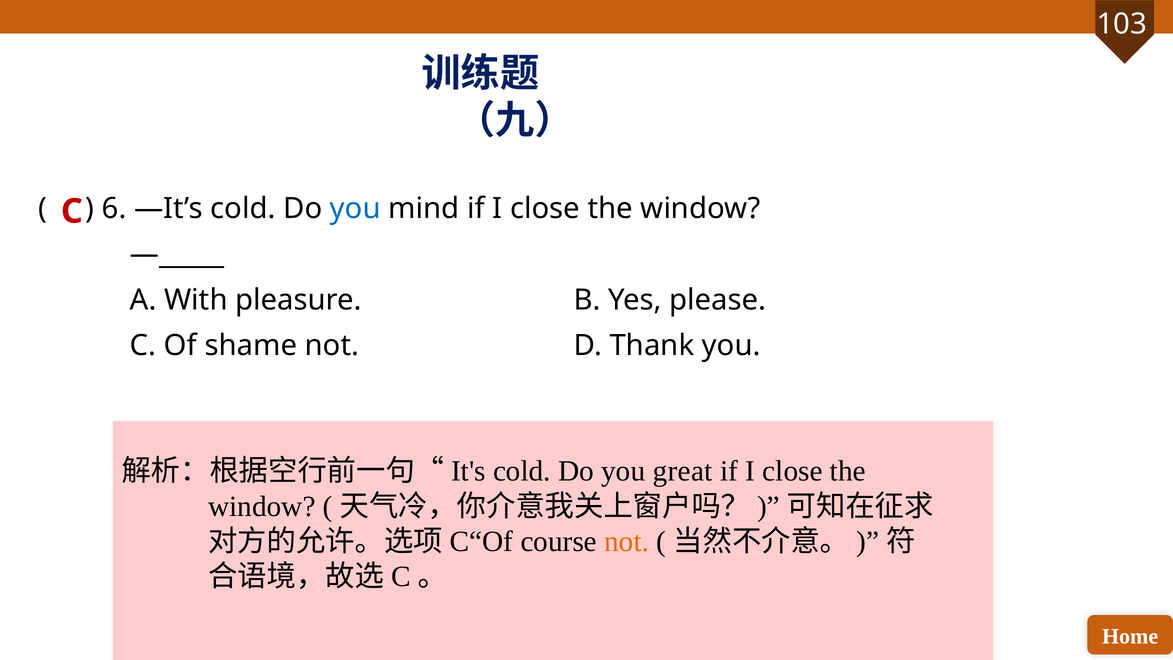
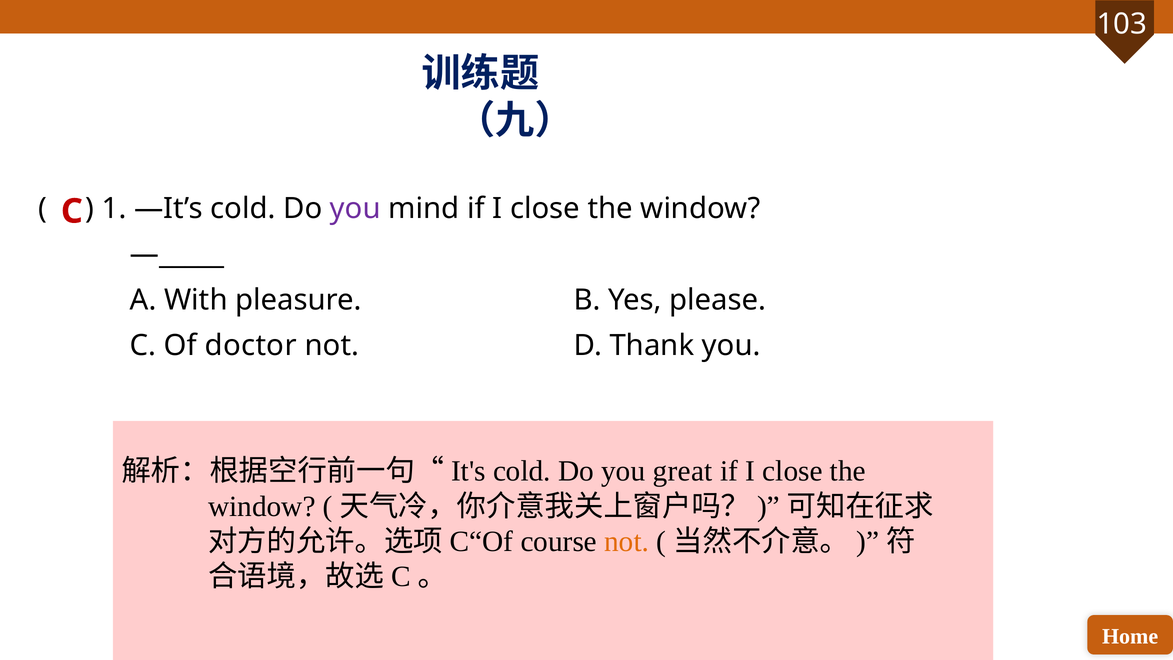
6: 6 -> 1
you at (355, 208) colour: blue -> purple
shame: shame -> doctor
